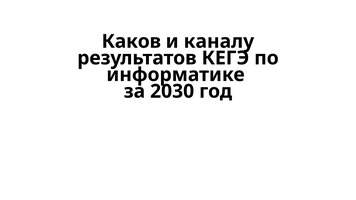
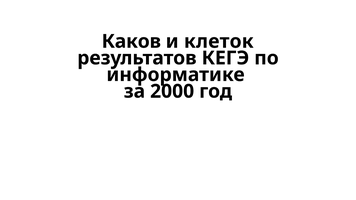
каналу: каналу -> клеток
2030: 2030 -> 2000
